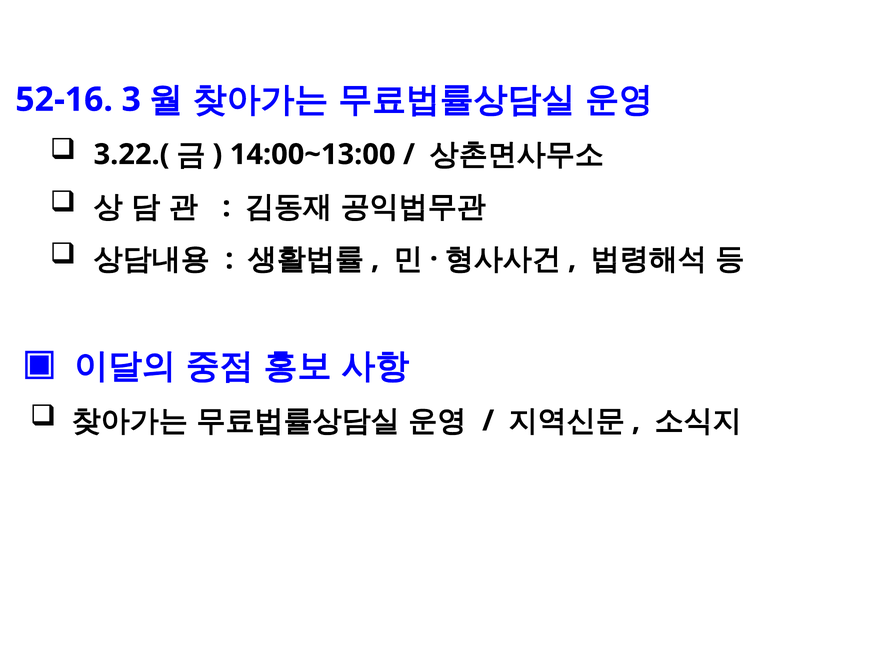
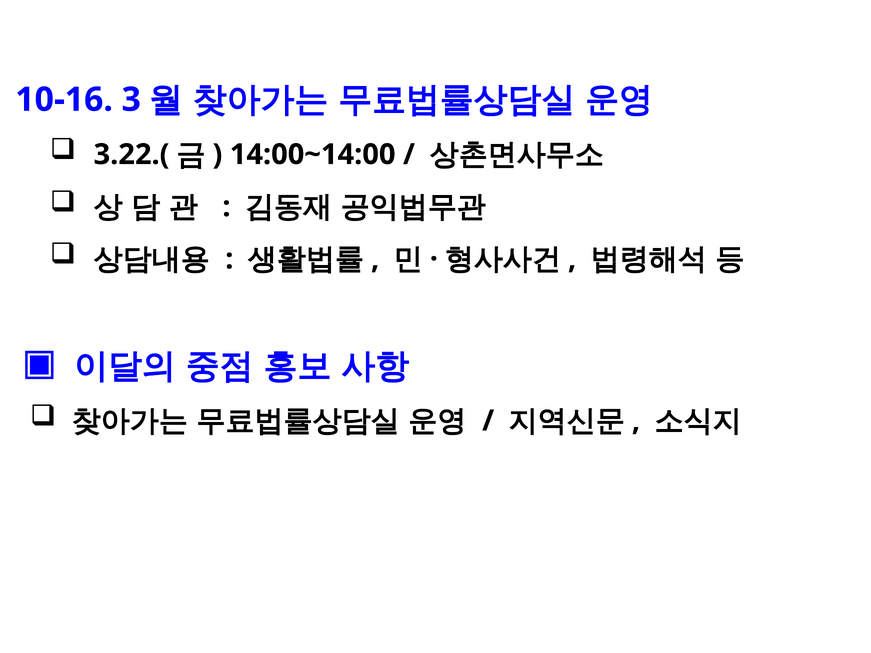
52-16: 52-16 -> 10-16
14:00~13:00: 14:00~13:00 -> 14:00~14:00
